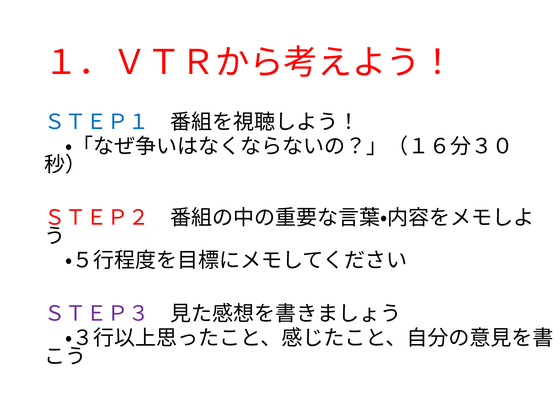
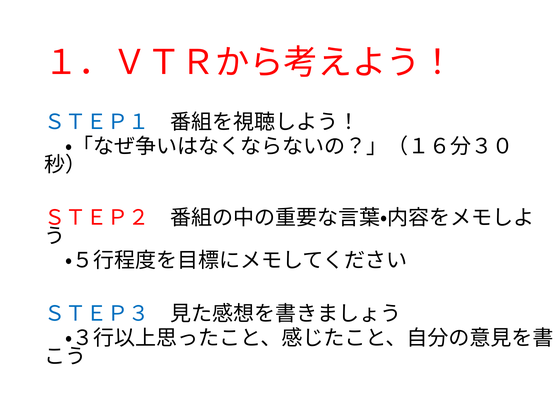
ＳＴＥＰ３ colour: purple -> blue
